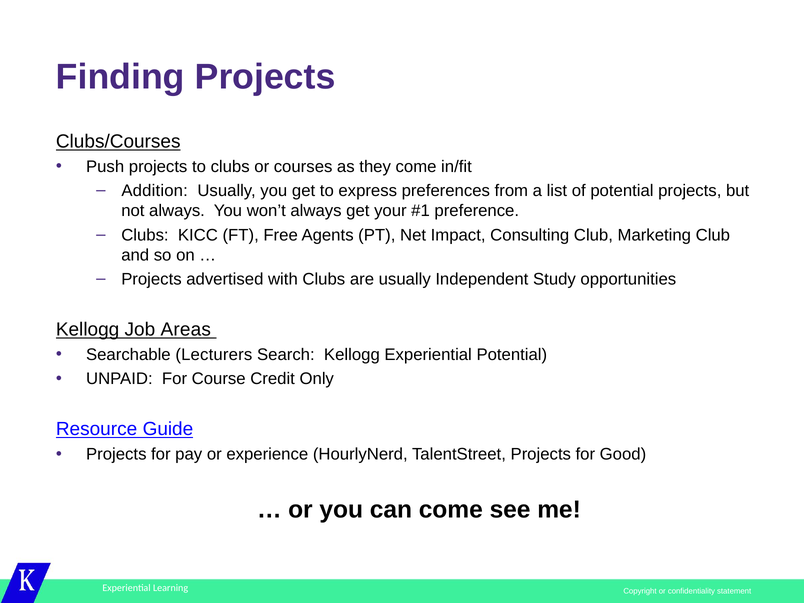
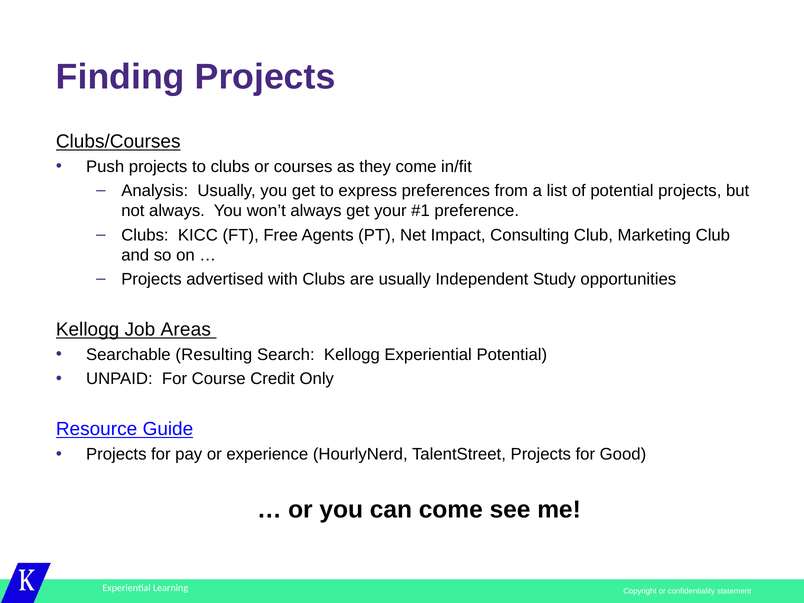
Addition: Addition -> Analysis
Lecturers: Lecturers -> Resulting
